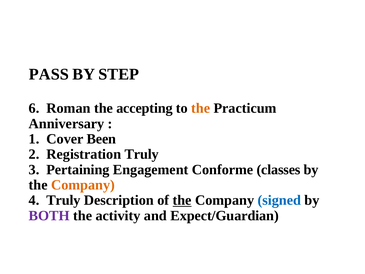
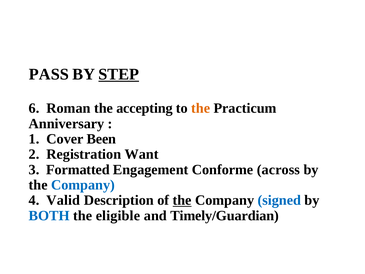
STEP underline: none -> present
Registration Truly: Truly -> Want
Pertaining: Pertaining -> Formatted
classes: classes -> across
Company at (83, 185) colour: orange -> blue
4 Truly: Truly -> Valid
BOTH colour: purple -> blue
activity: activity -> eligible
Expect/Guardian: Expect/Guardian -> Timely/Guardian
